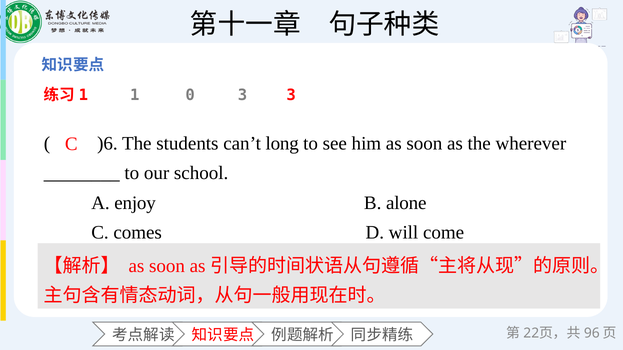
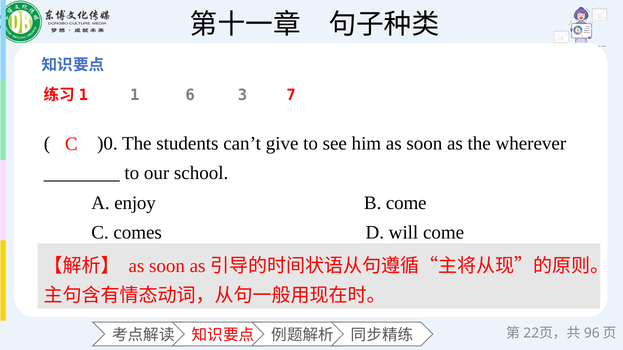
0: 0 -> 6
3 3: 3 -> 7
)6: )6 -> )0
long: long -> give
B alone: alone -> come
